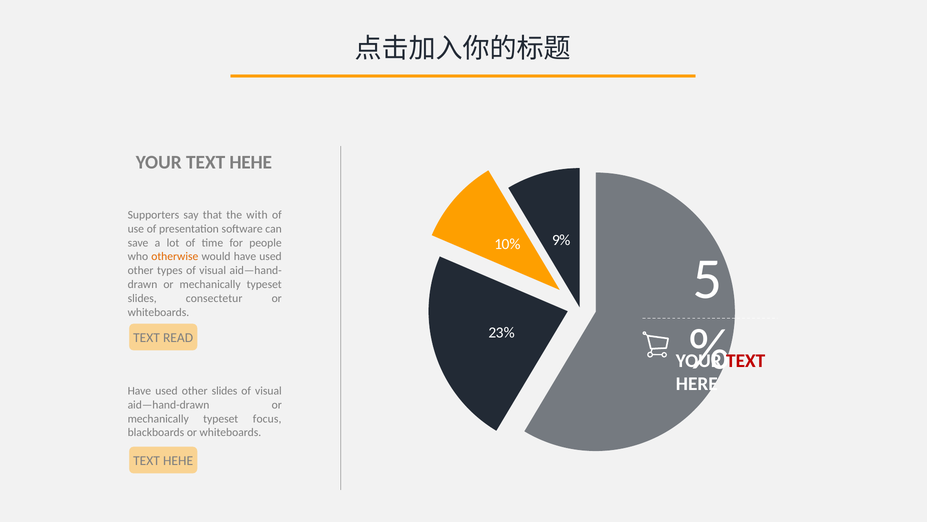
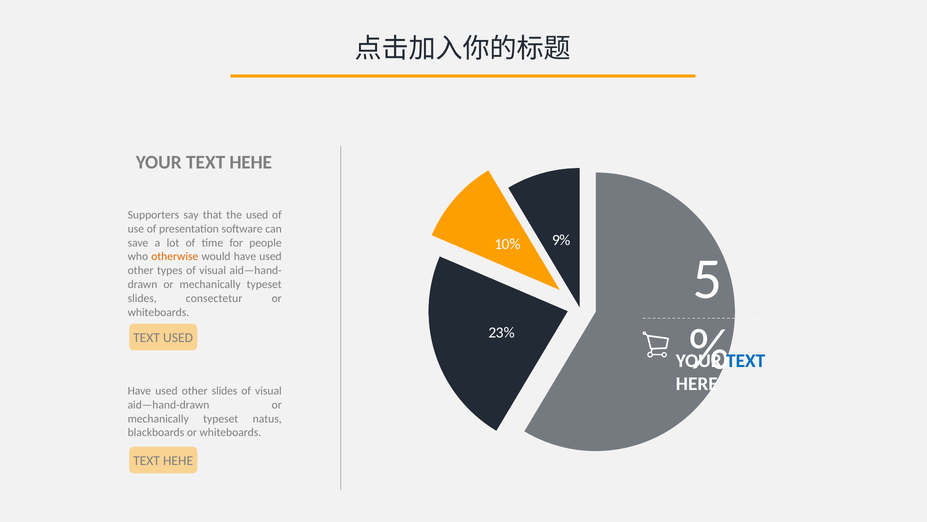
the with: with -> used
TEXT READ: READ -> USED
TEXT at (746, 361) colour: red -> blue
focus: focus -> natus
